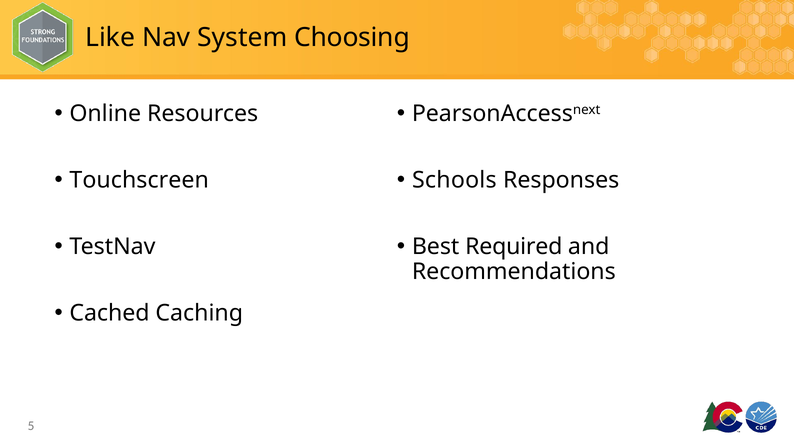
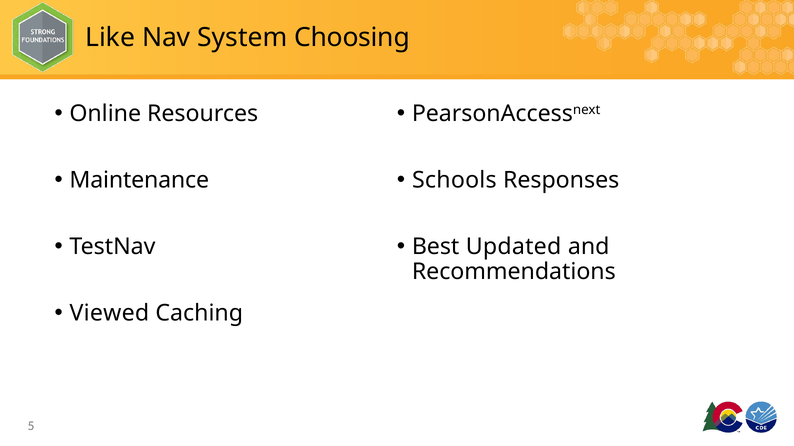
Touchscreen: Touchscreen -> Maintenance
Required: Required -> Updated
Cached: Cached -> Viewed
